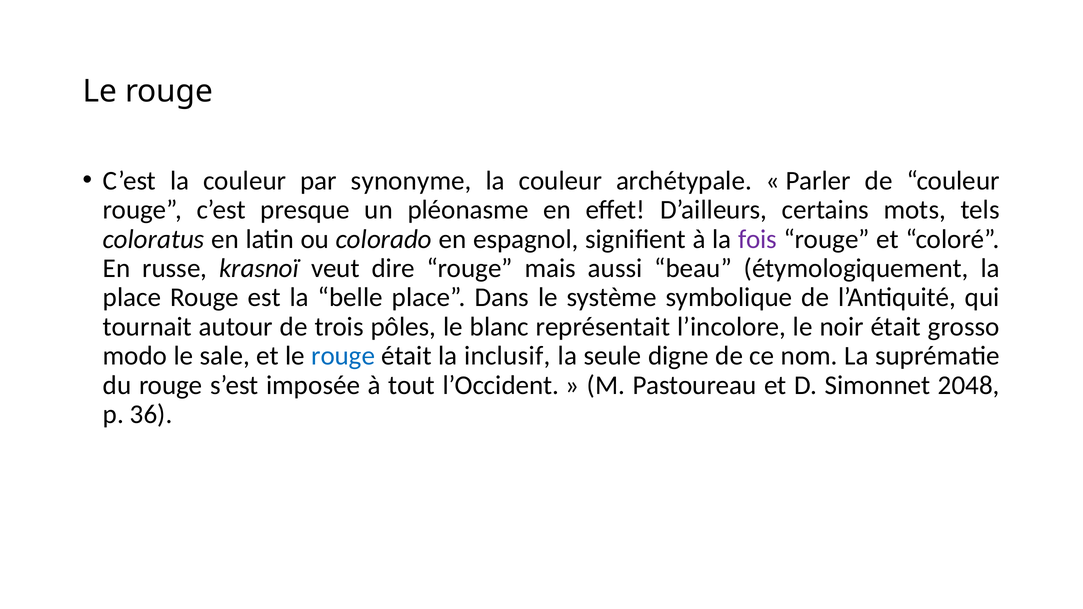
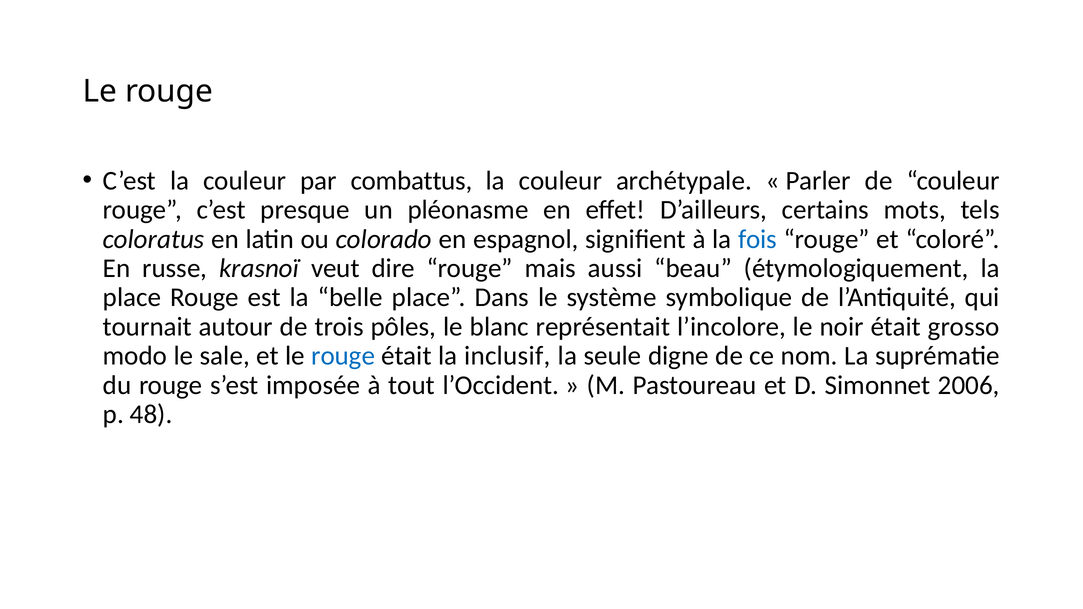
synonyme: synonyme -> combattus
fois colour: purple -> blue
2048: 2048 -> 2006
36: 36 -> 48
